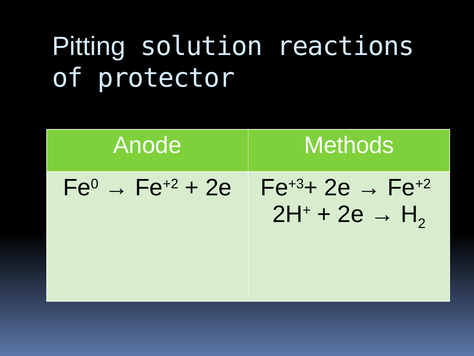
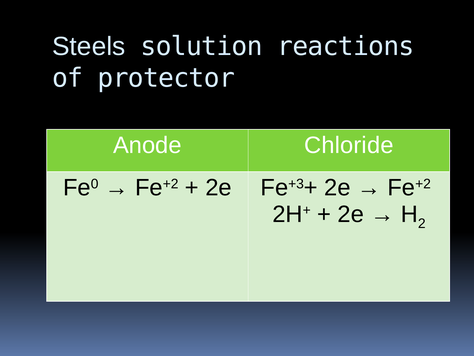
Pitting: Pitting -> Steels
Methods: Methods -> Chloride
